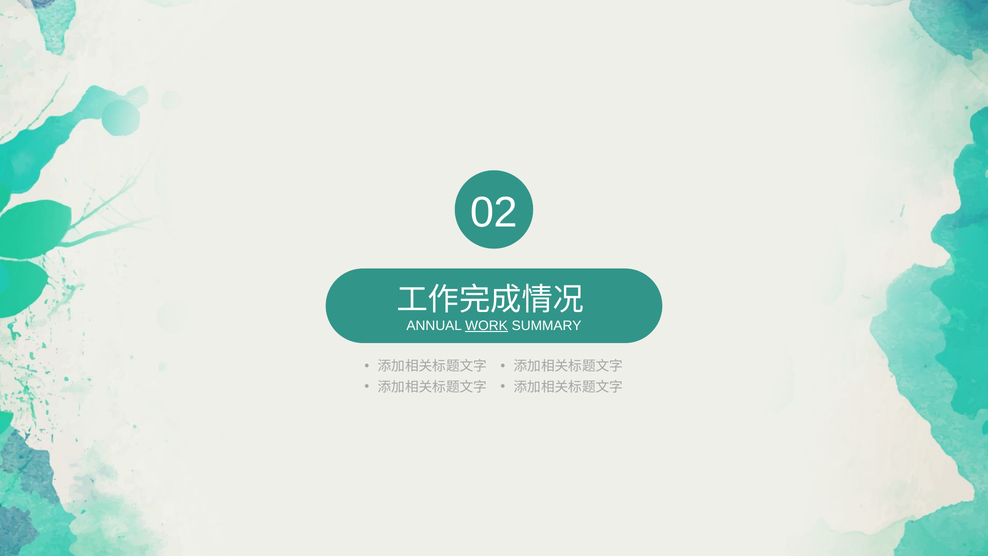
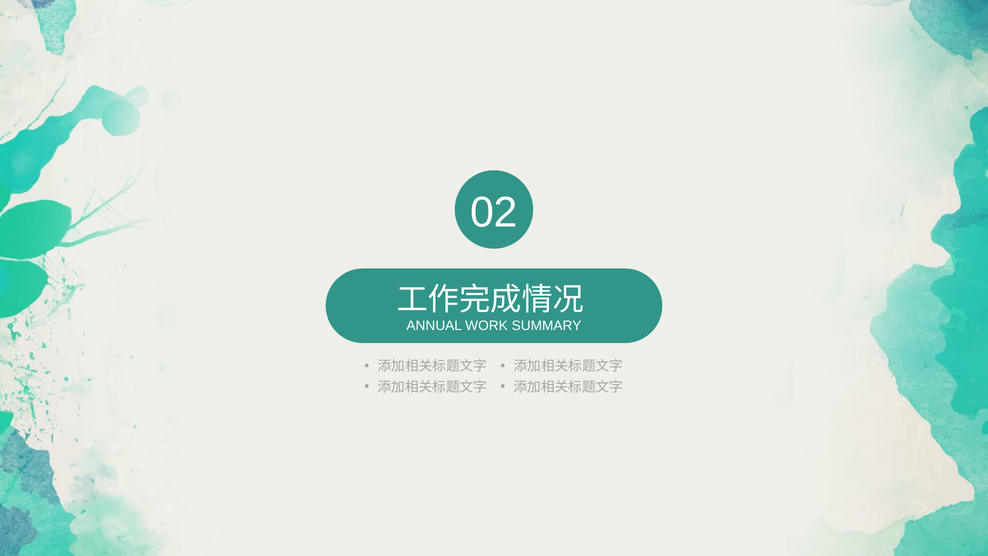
WORK underline: present -> none
